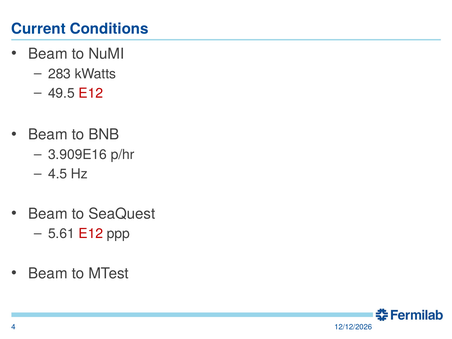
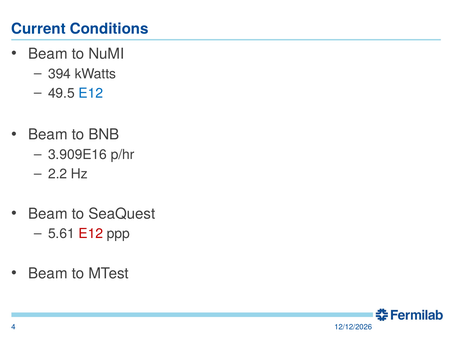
283: 283 -> 394
E12 at (91, 93) colour: red -> blue
4.5: 4.5 -> 2.2
